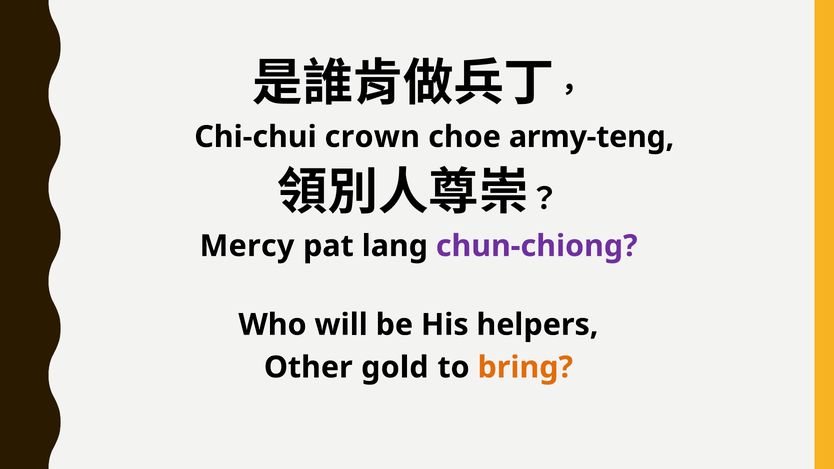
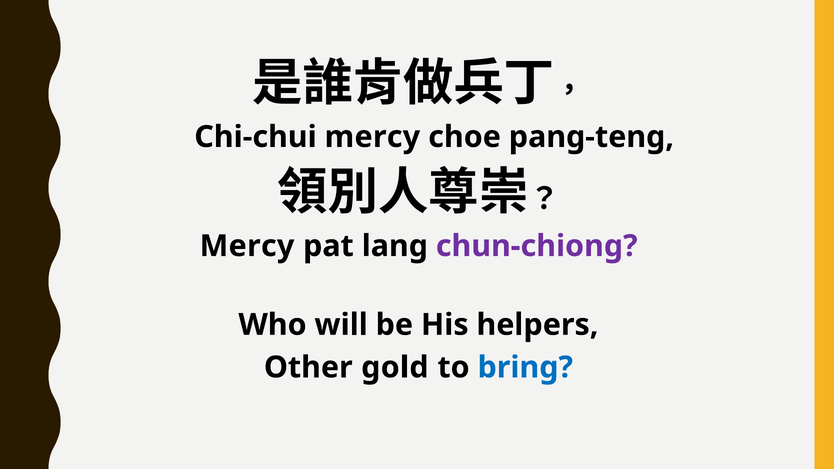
Chi-chui crown: crown -> mercy
army-teng: army-teng -> pang-teng
bring colour: orange -> blue
